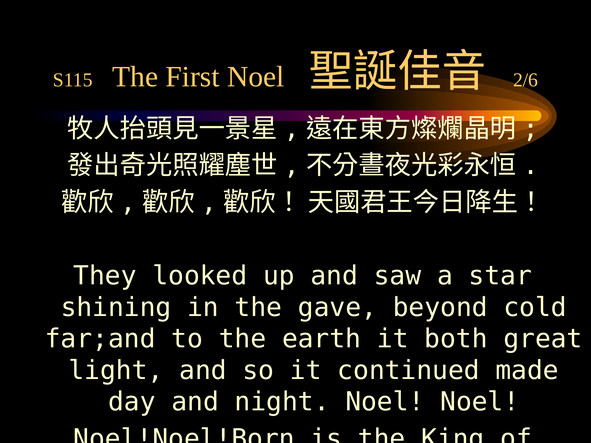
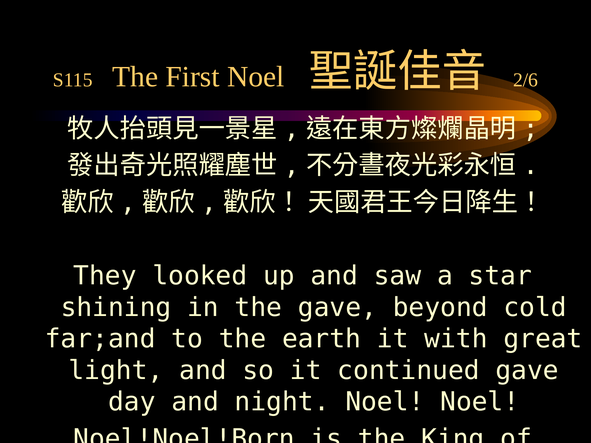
both: both -> with
continued made: made -> gave
